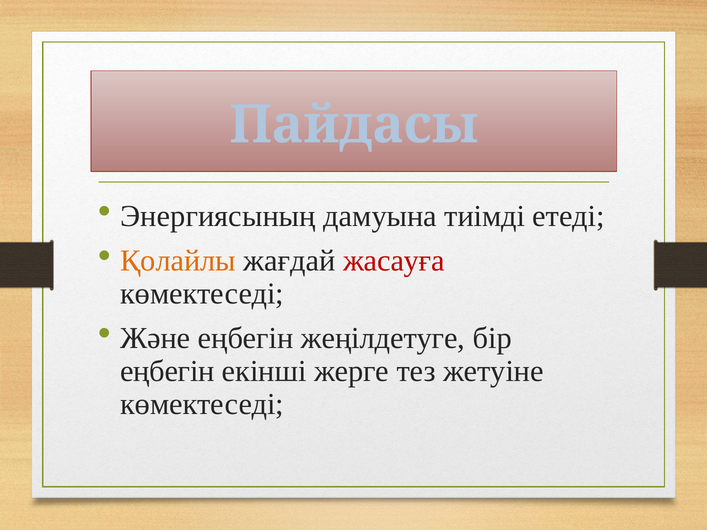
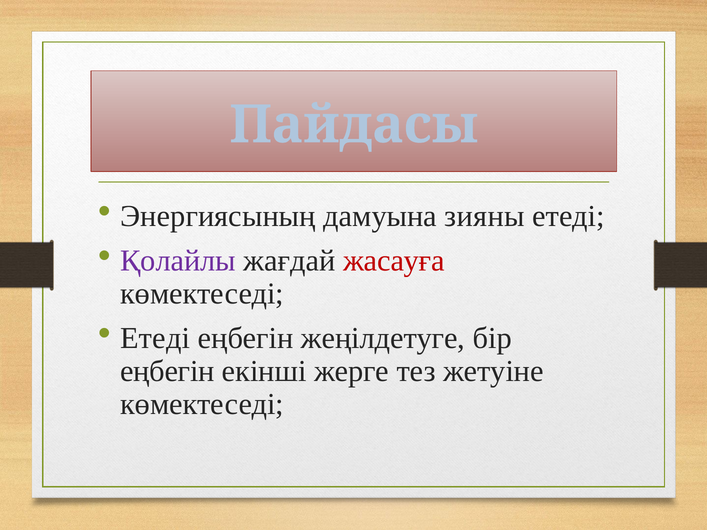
тиімді: тиімді -> зияны
Қолайлы colour: orange -> purple
Және at (155, 338): Және -> Етеді
